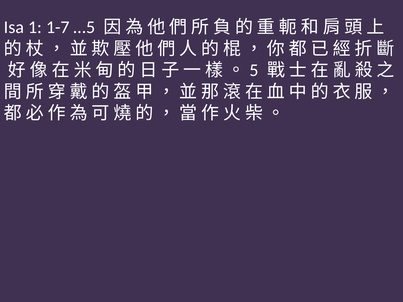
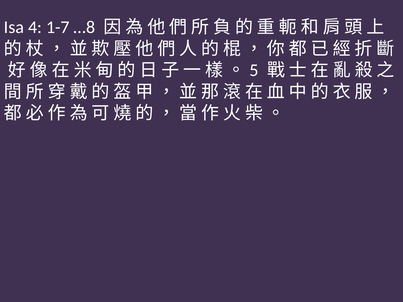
1: 1 -> 4
…5: …5 -> …8
